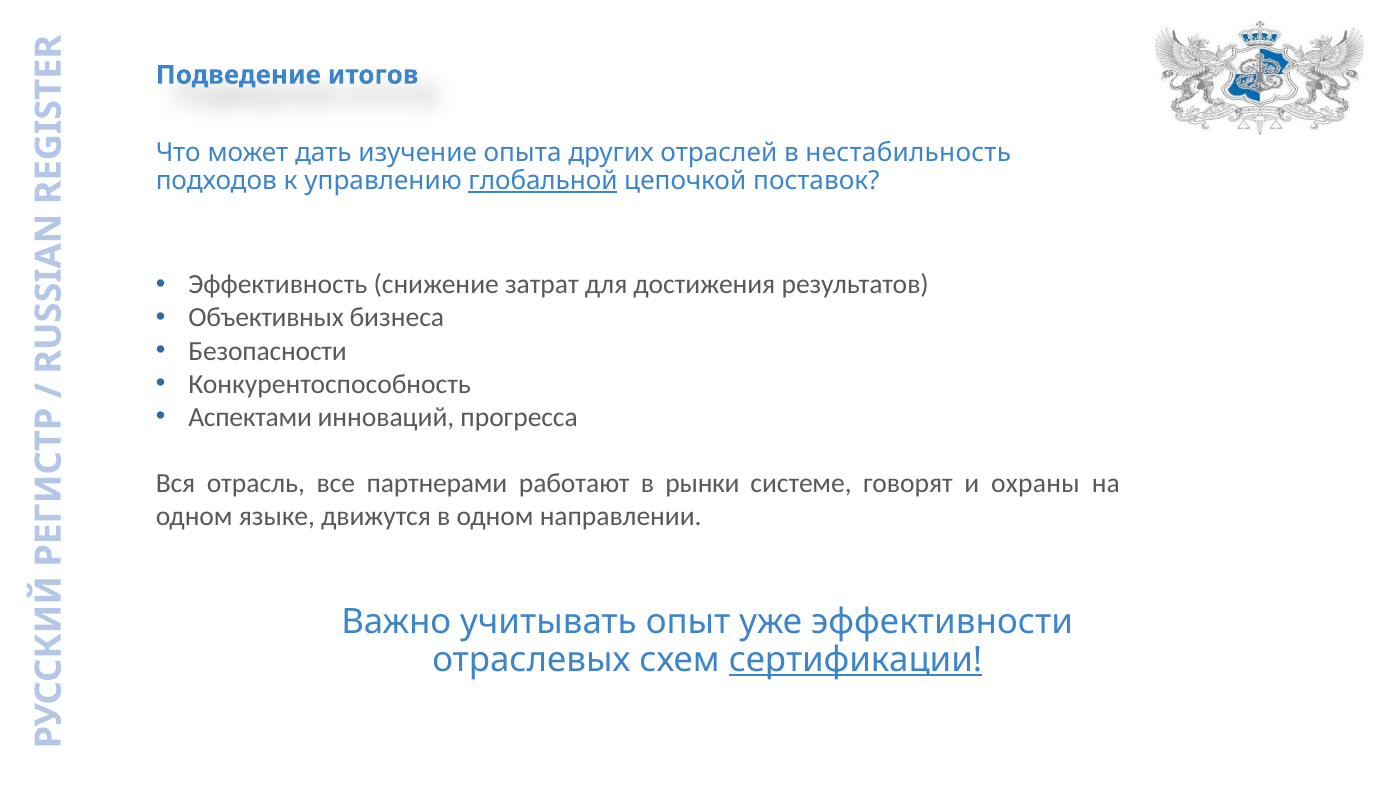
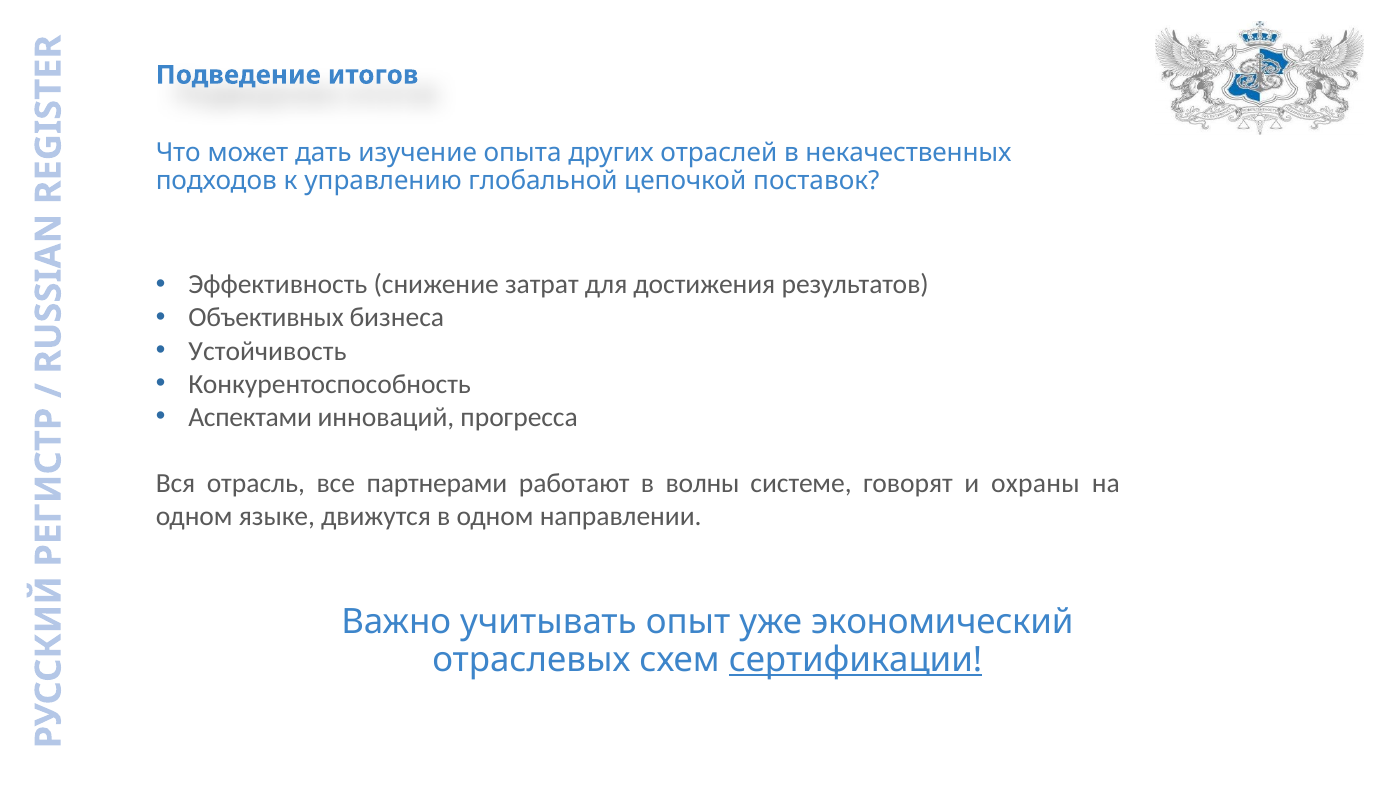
нестабильность: нестабильность -> некачественных
глобальной underline: present -> none
Безопасности: Безопасности -> Устойчивость
рынки: рынки -> волны
эффективности: эффективности -> экономический
